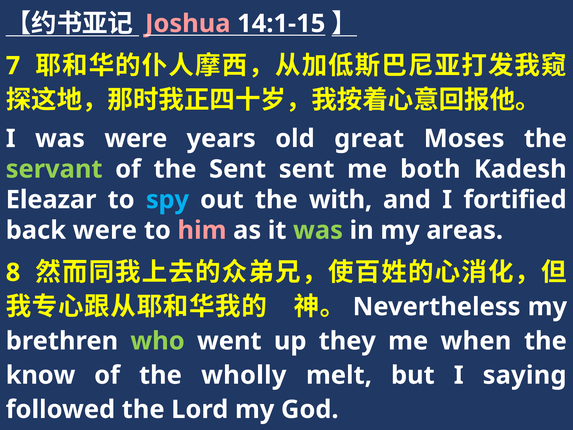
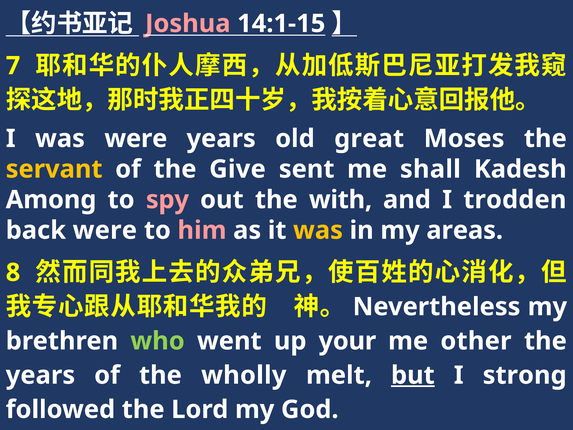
servant colour: light green -> yellow
the Sent: Sent -> Give
both: both -> shall
Eleazar: Eleazar -> Among
spy colour: light blue -> pink
fortified: fortified -> trodden
was at (318, 230) colour: light green -> yellow
they: they -> your
when: when -> other
know at (41, 375): know -> years
but underline: none -> present
saying: saying -> strong
